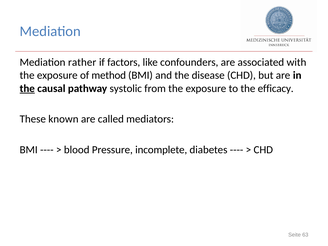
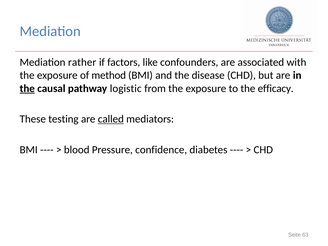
systolic: systolic -> logistic
known: known -> testing
called underline: none -> present
incomplete: incomplete -> confidence
